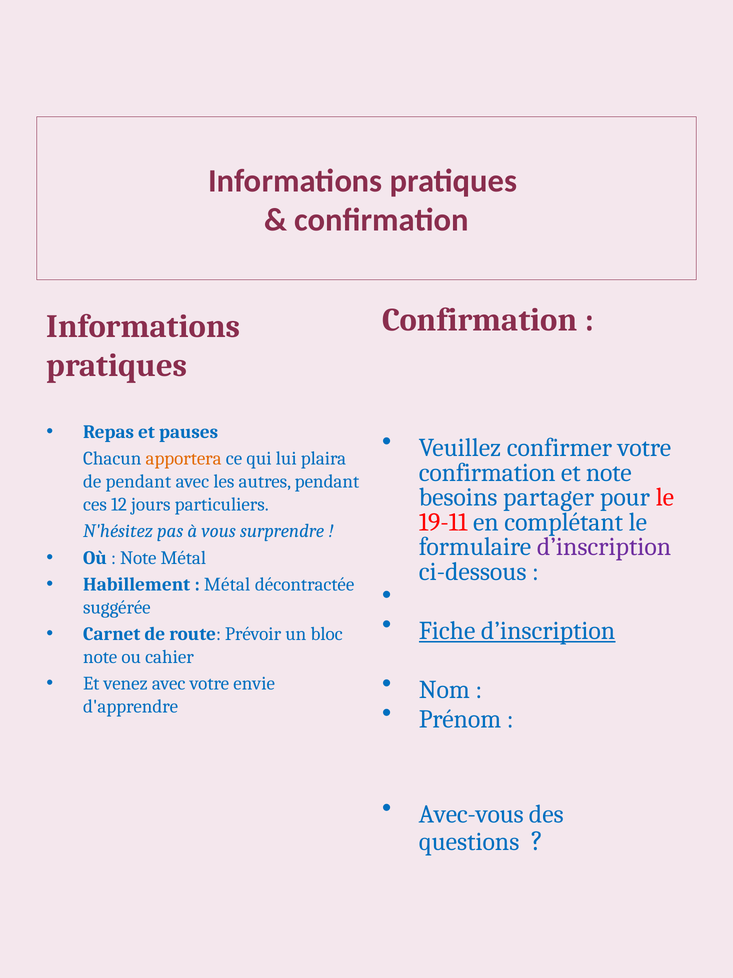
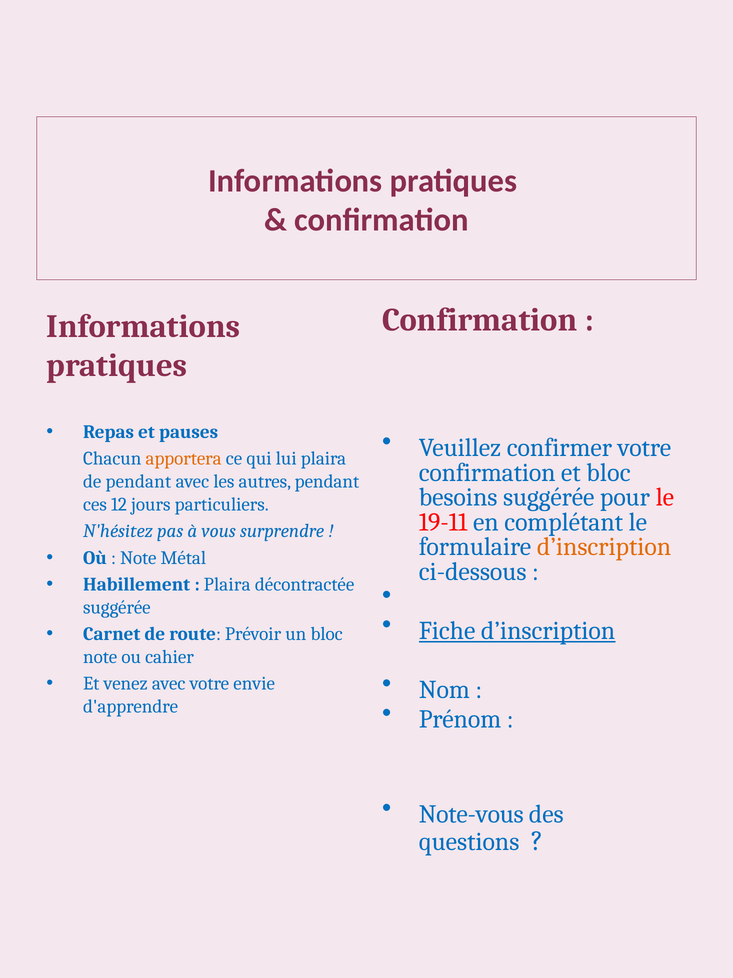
et note: note -> bloc
besoins partager: partager -> suggérée
d’inscription at (604, 546) colour: purple -> orange
Métal at (227, 584): Métal -> Plaira
Avec-vous: Avec-vous -> Note-vous
